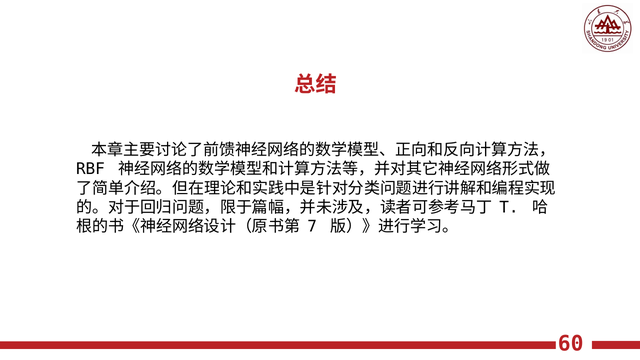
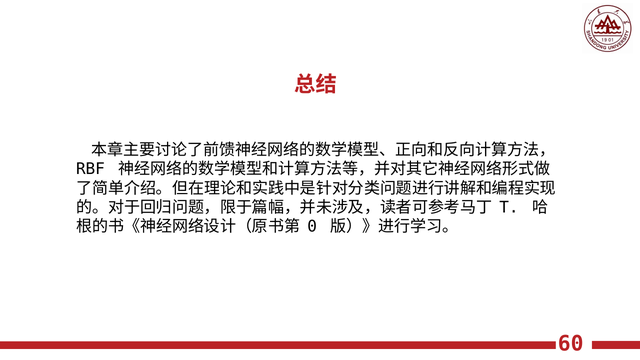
7: 7 -> 0
